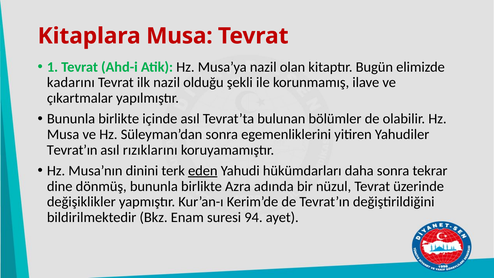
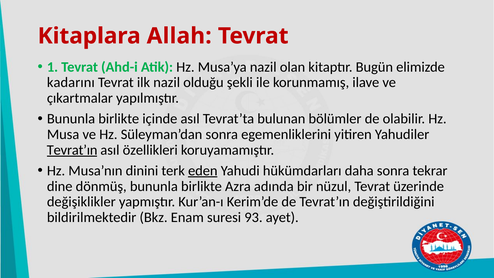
Kitaplara Musa: Musa -> Allah
Tevrat’ın at (72, 150) underline: none -> present
rızıklarını: rızıklarını -> özellikleri
94: 94 -> 93
